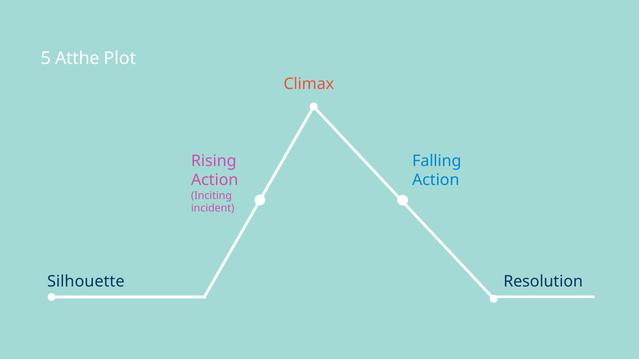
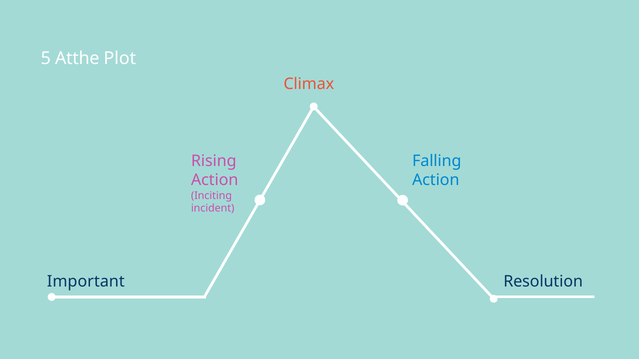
Silhouette: Silhouette -> Important
